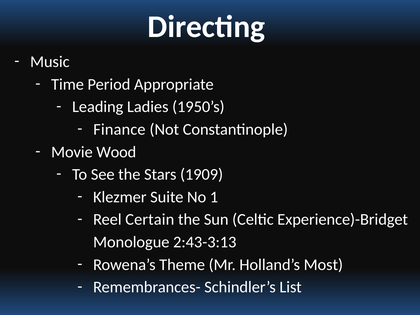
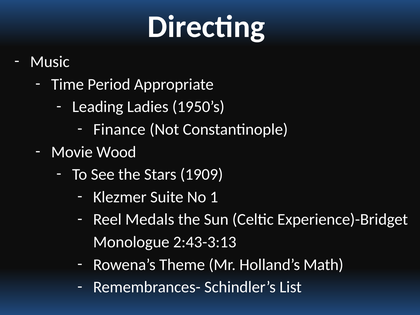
Certain: Certain -> Medals
Most: Most -> Math
